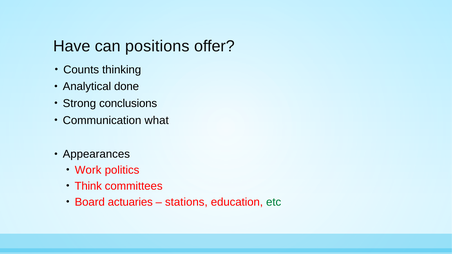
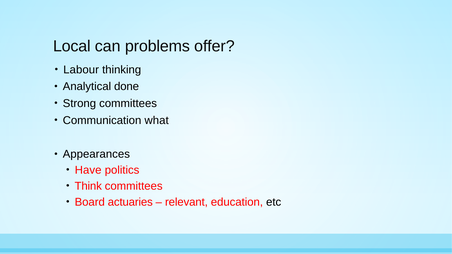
Have: Have -> Local
positions: positions -> problems
Counts: Counts -> Labour
Strong conclusions: conclusions -> committees
Work: Work -> Have
stations: stations -> relevant
etc colour: green -> black
